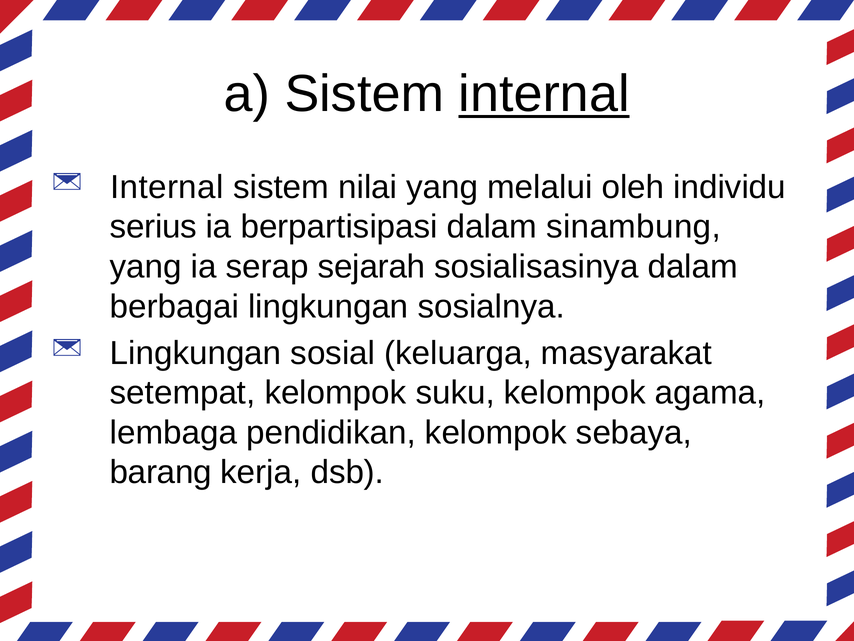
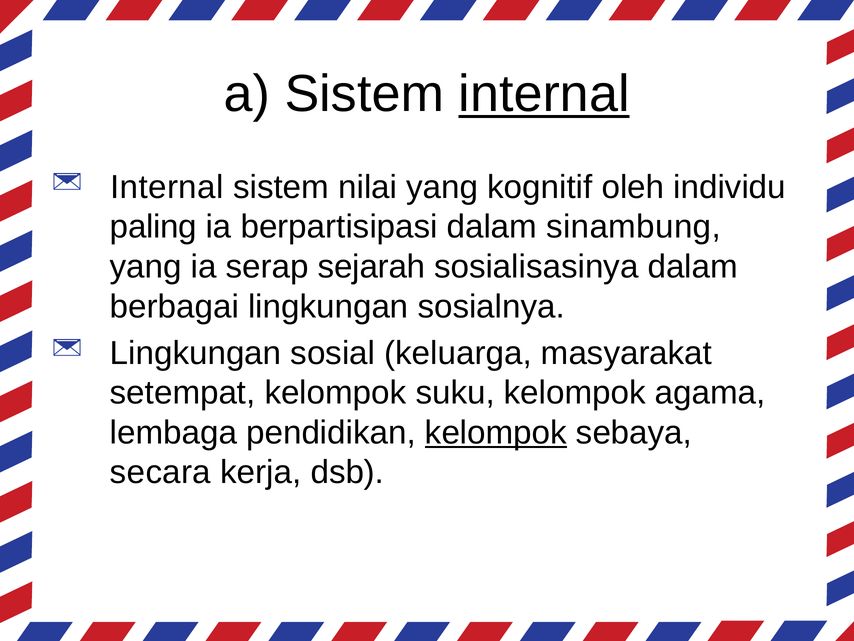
melalui: melalui -> kognitif
serius: serius -> paling
kelompok at (496, 432) underline: none -> present
barang: barang -> secara
